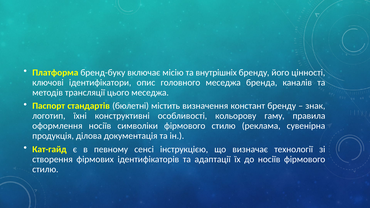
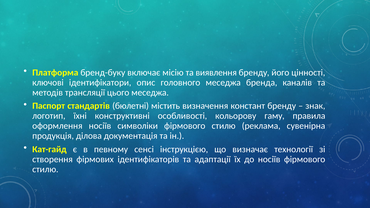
внутрішніх: внутрішніх -> виявлення
